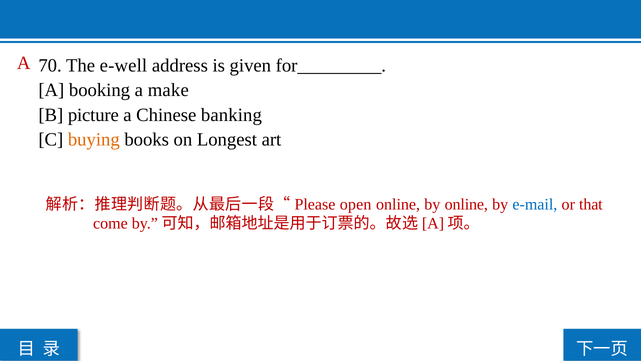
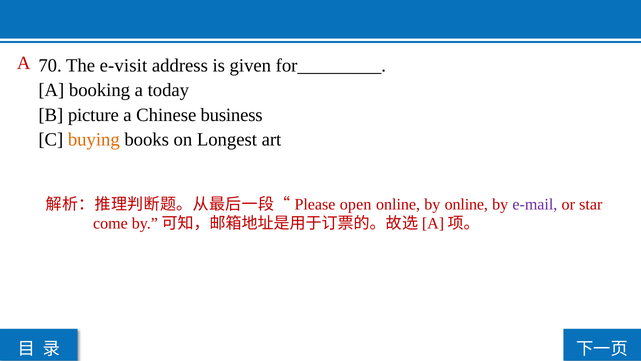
e-well: e-well -> e-visit
make: make -> today
banking: banking -> business
e-mail colour: blue -> purple
that: that -> star
